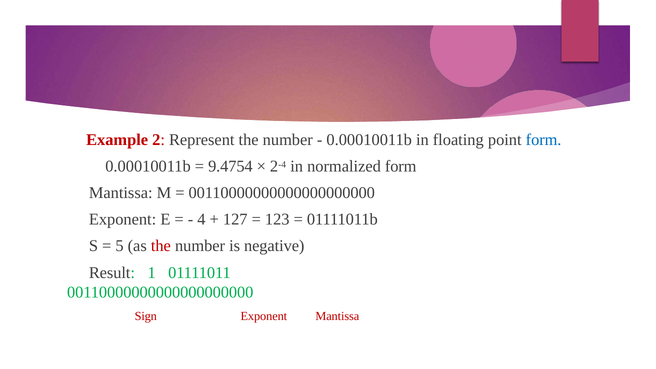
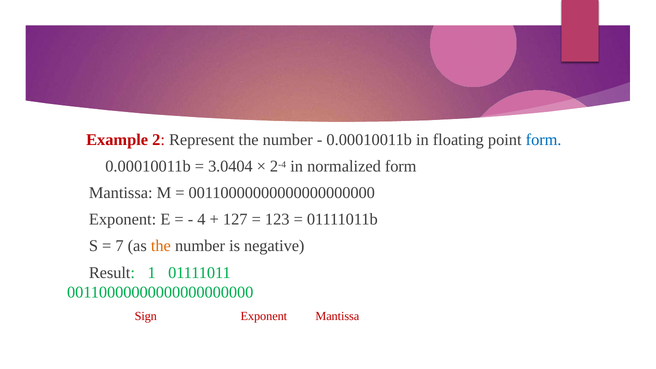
9.4754: 9.4754 -> 3.0404
5: 5 -> 7
the at (161, 246) colour: red -> orange
